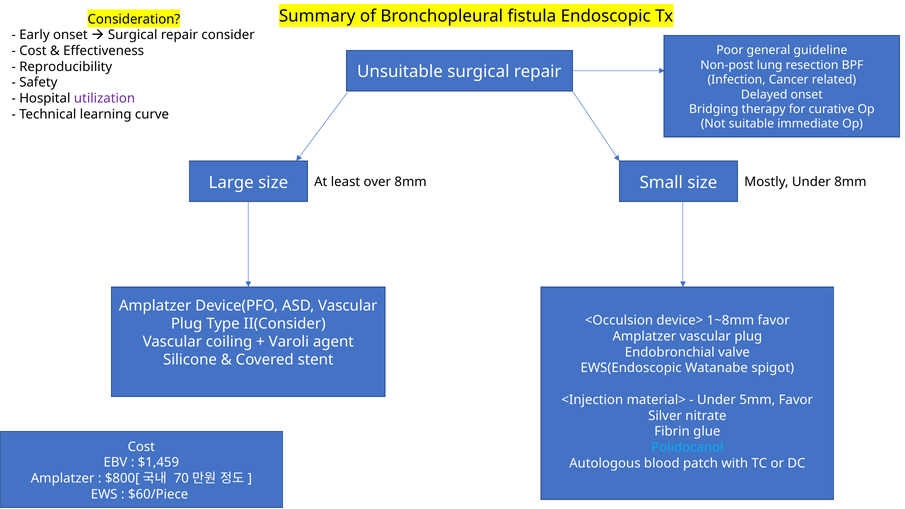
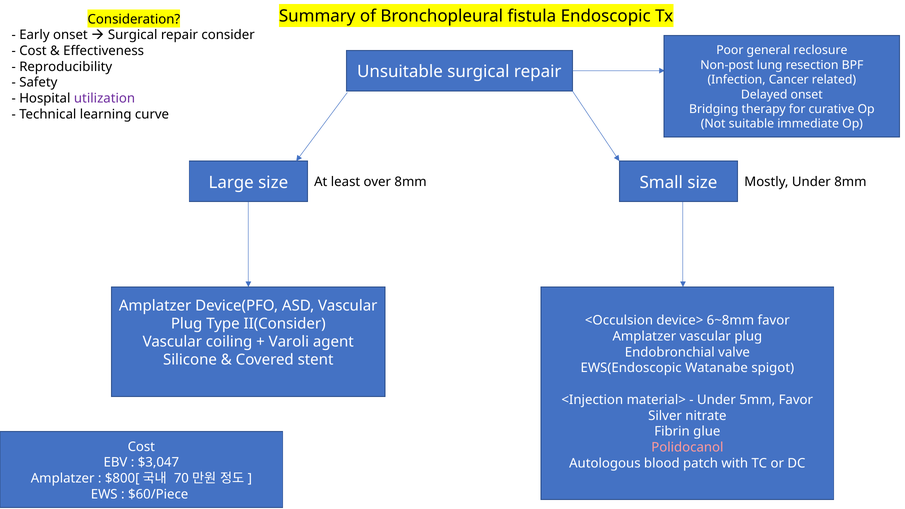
guideline: guideline -> reclosure
1~8mm: 1~8mm -> 6~8mm
Polidocanol colour: light blue -> pink
$1,459: $1,459 -> $3,047
